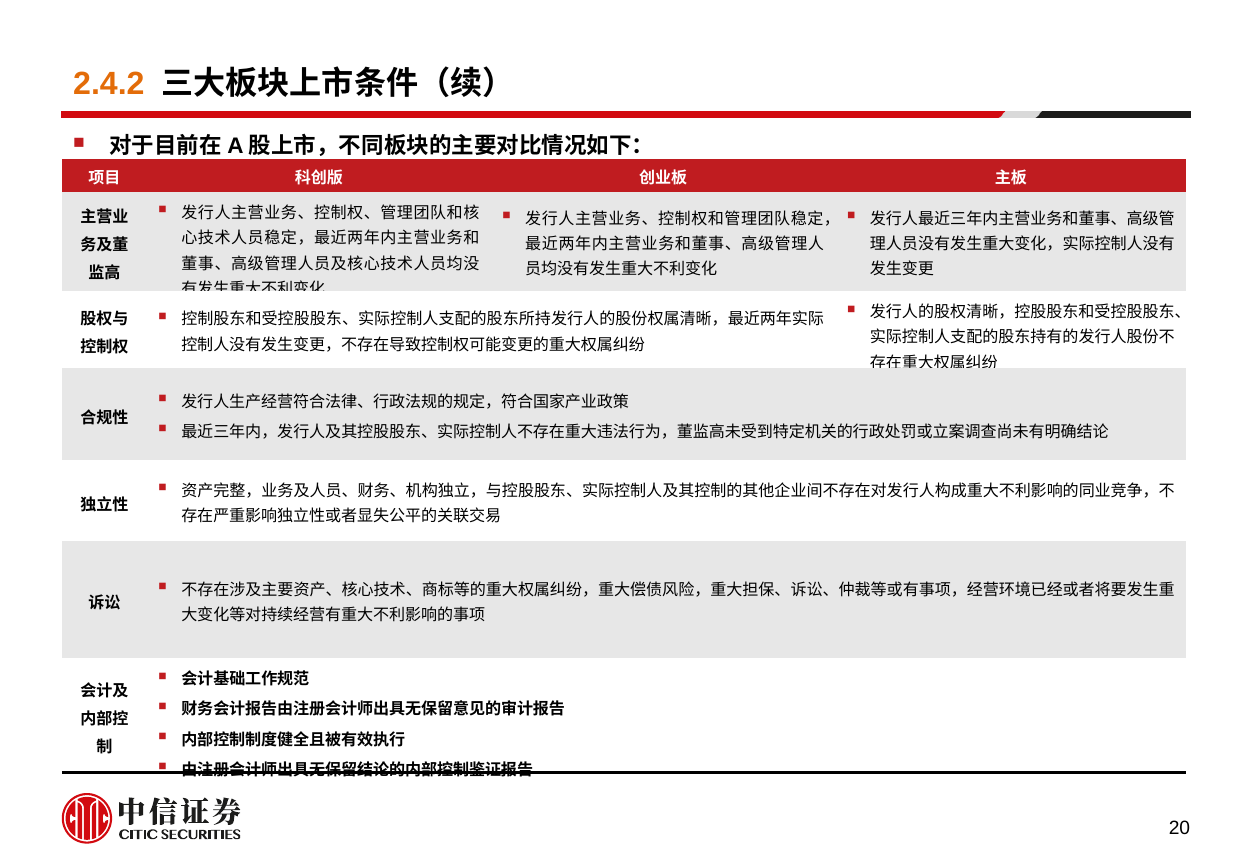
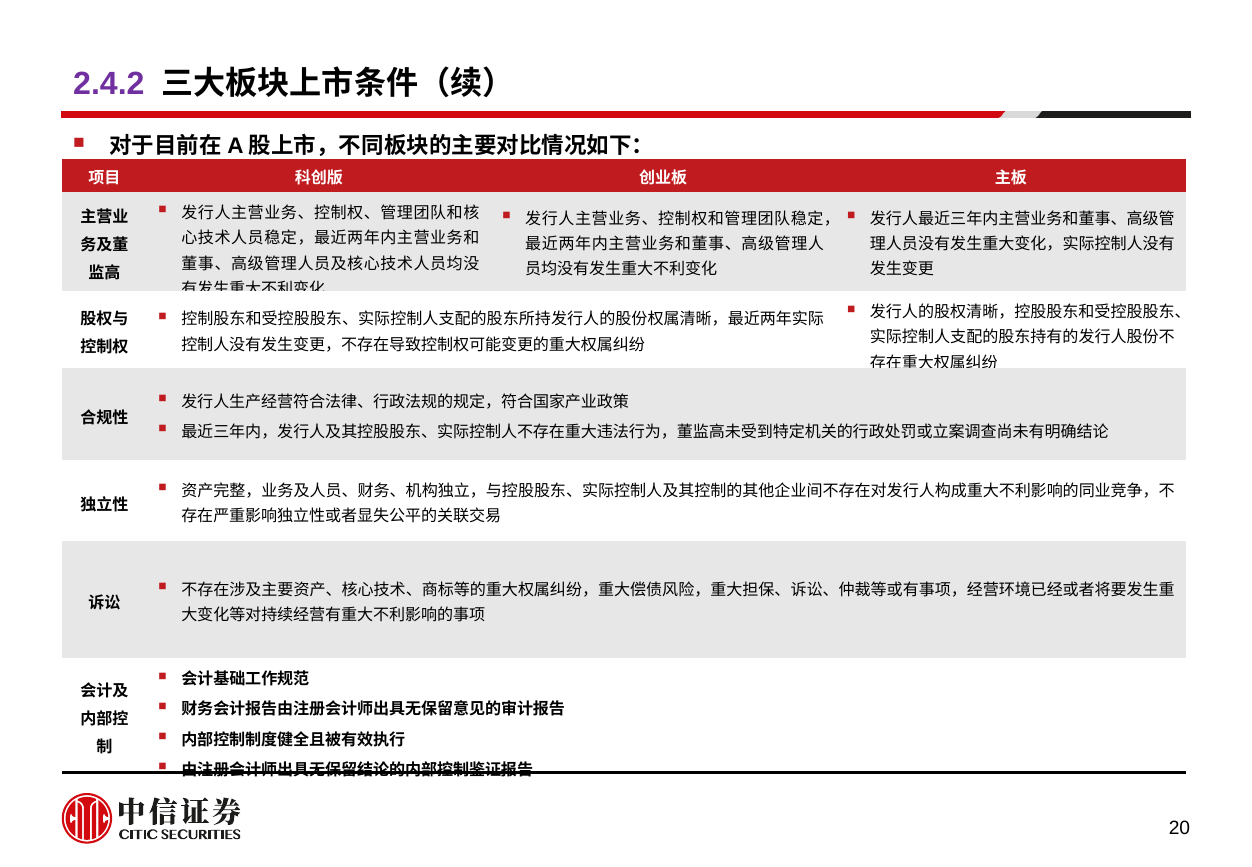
2.4.2 colour: orange -> purple
